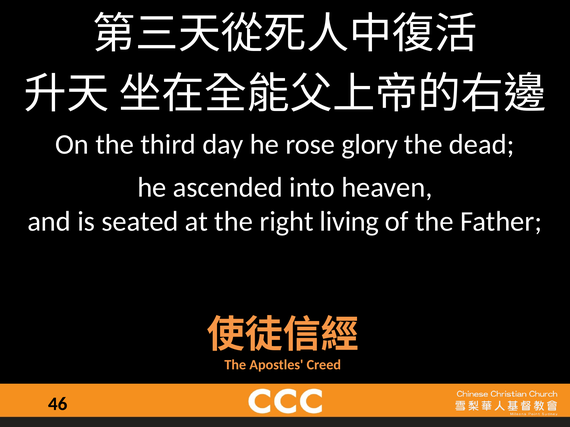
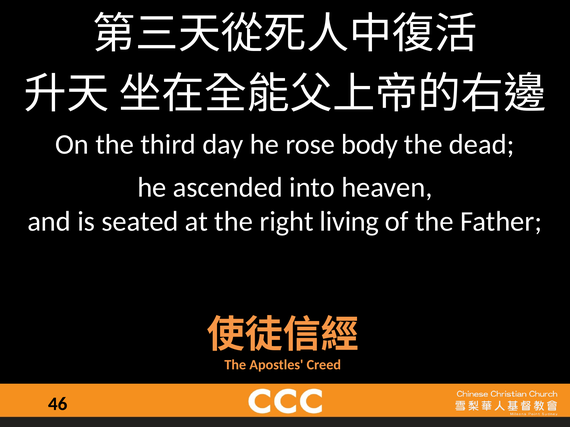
glory: glory -> body
